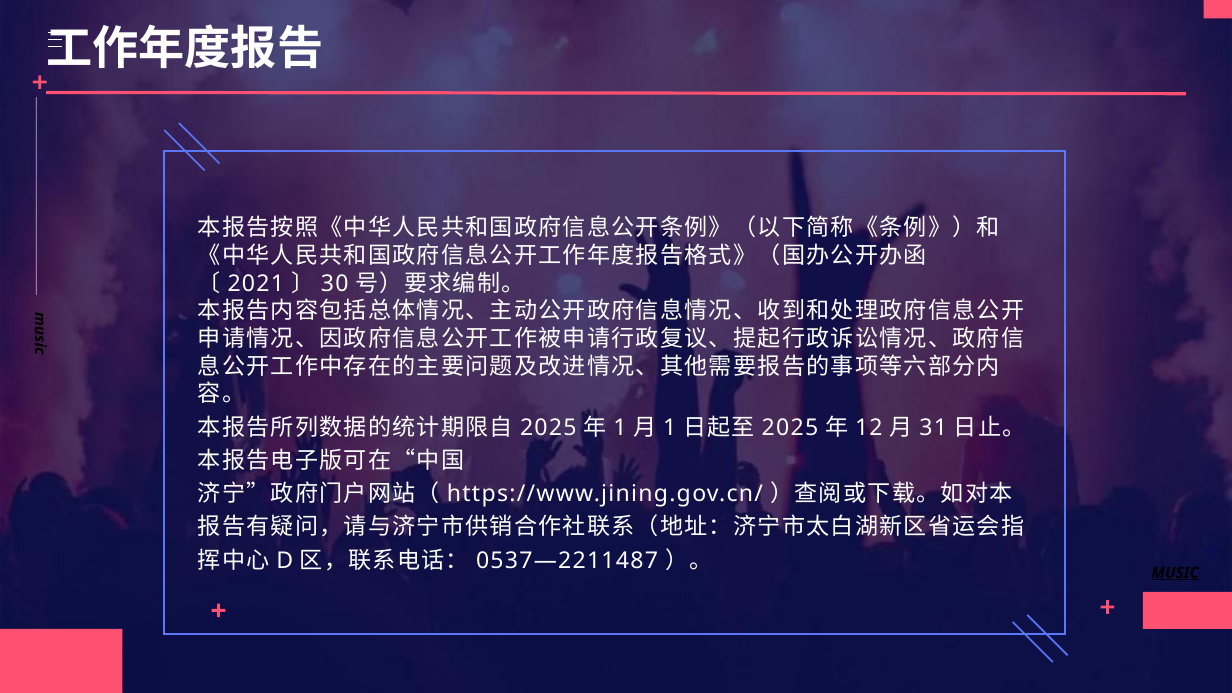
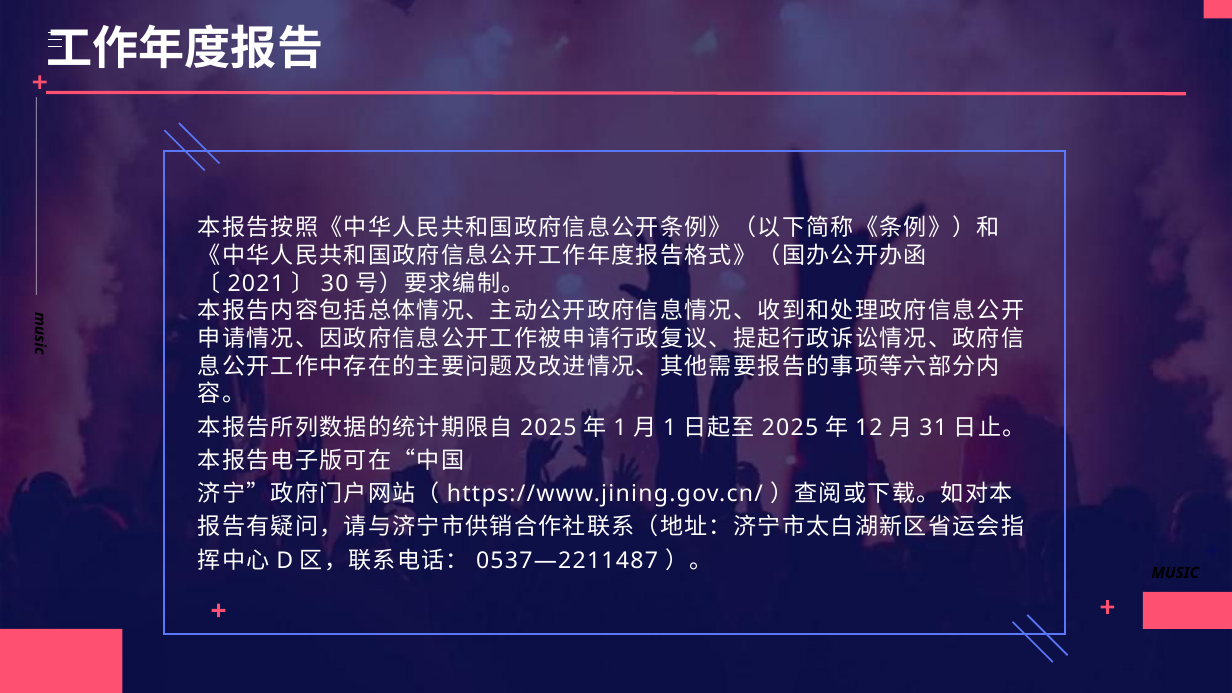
MUSIC underline: present -> none
